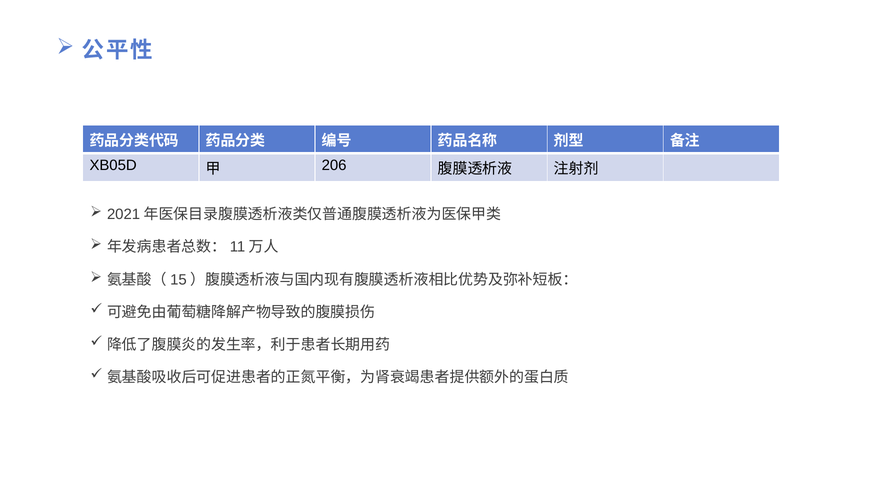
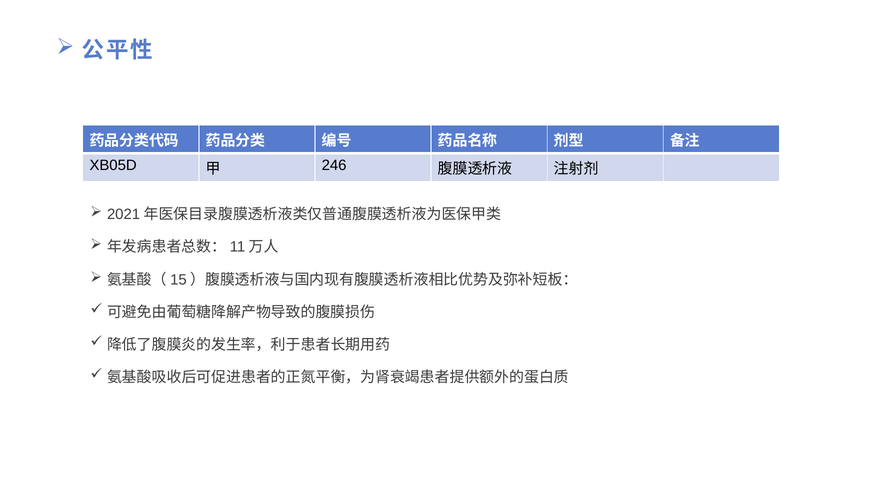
206: 206 -> 246
